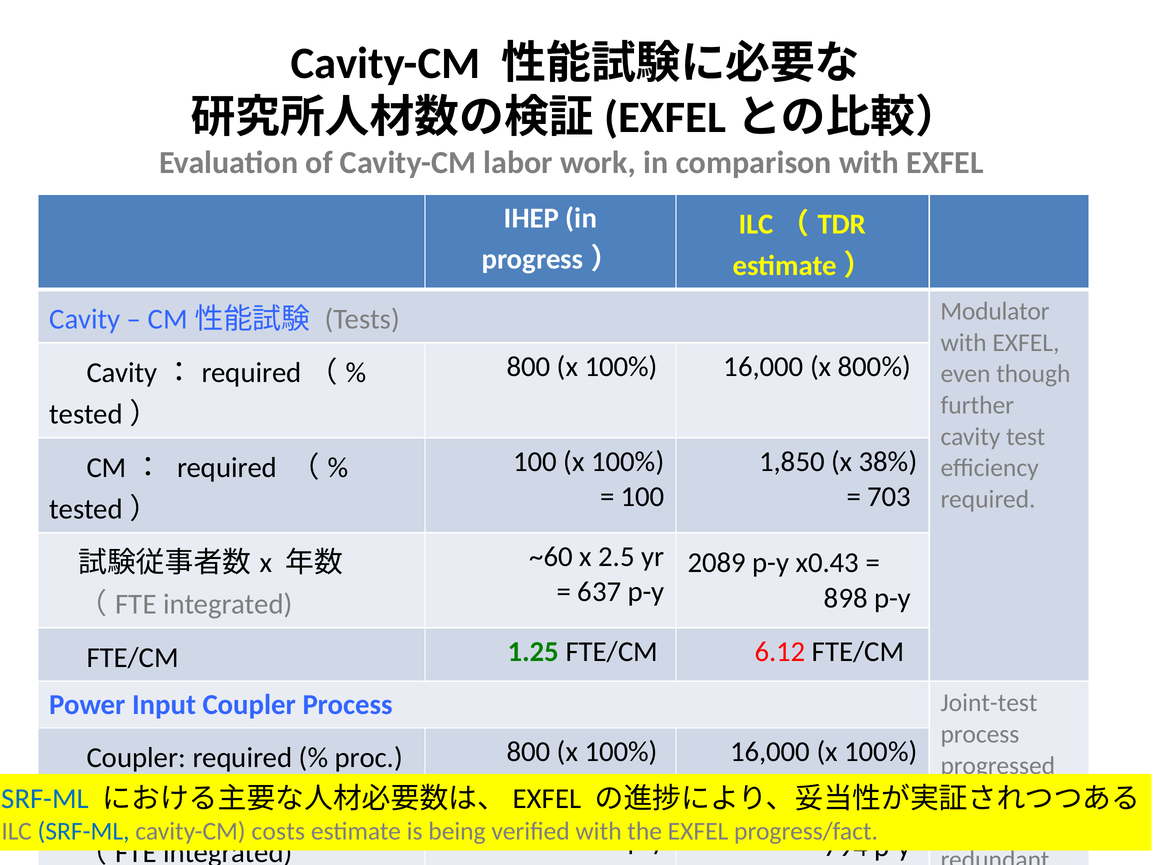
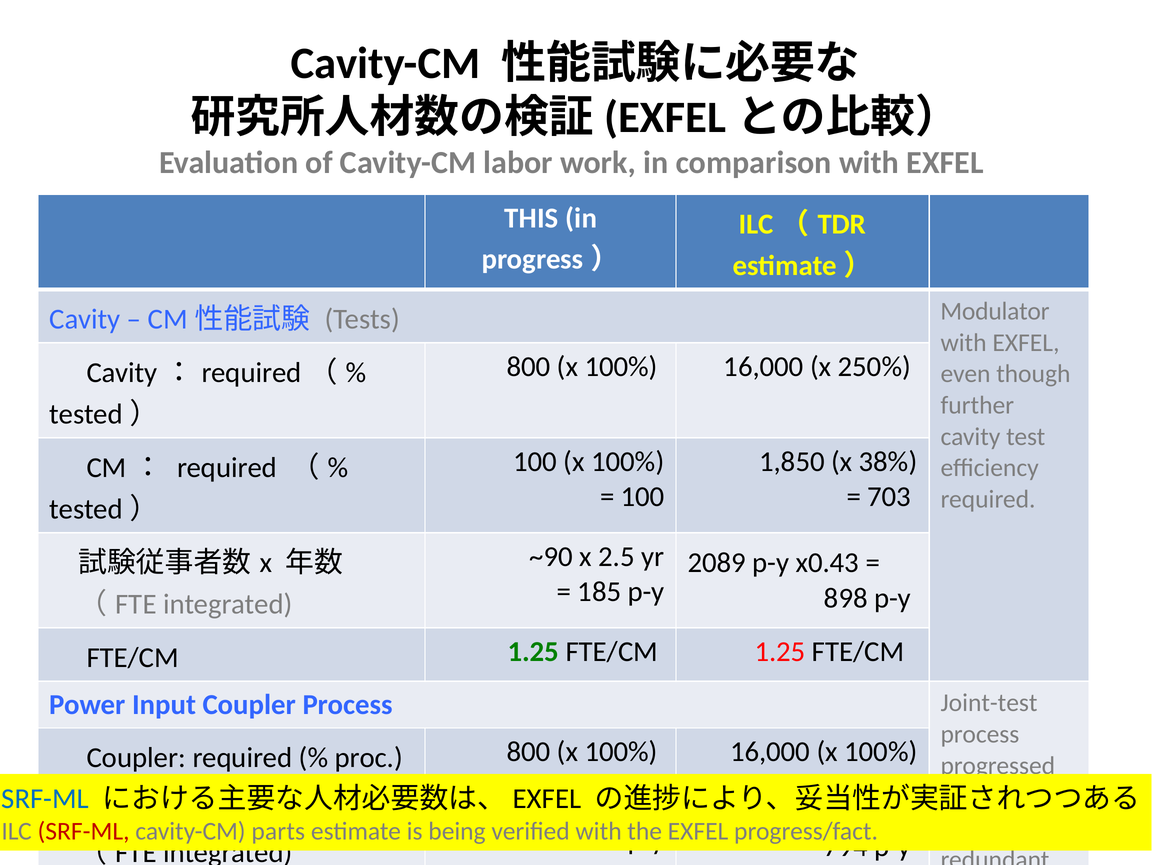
IHEP: IHEP -> THIS
800%: 800% -> 250%
~60: ~60 -> ~90
637: 637 -> 185
1.25 FTE/CM 6.12: 6.12 -> 1.25
SRF-ML at (84, 831) colour: blue -> red
costs: costs -> parts
